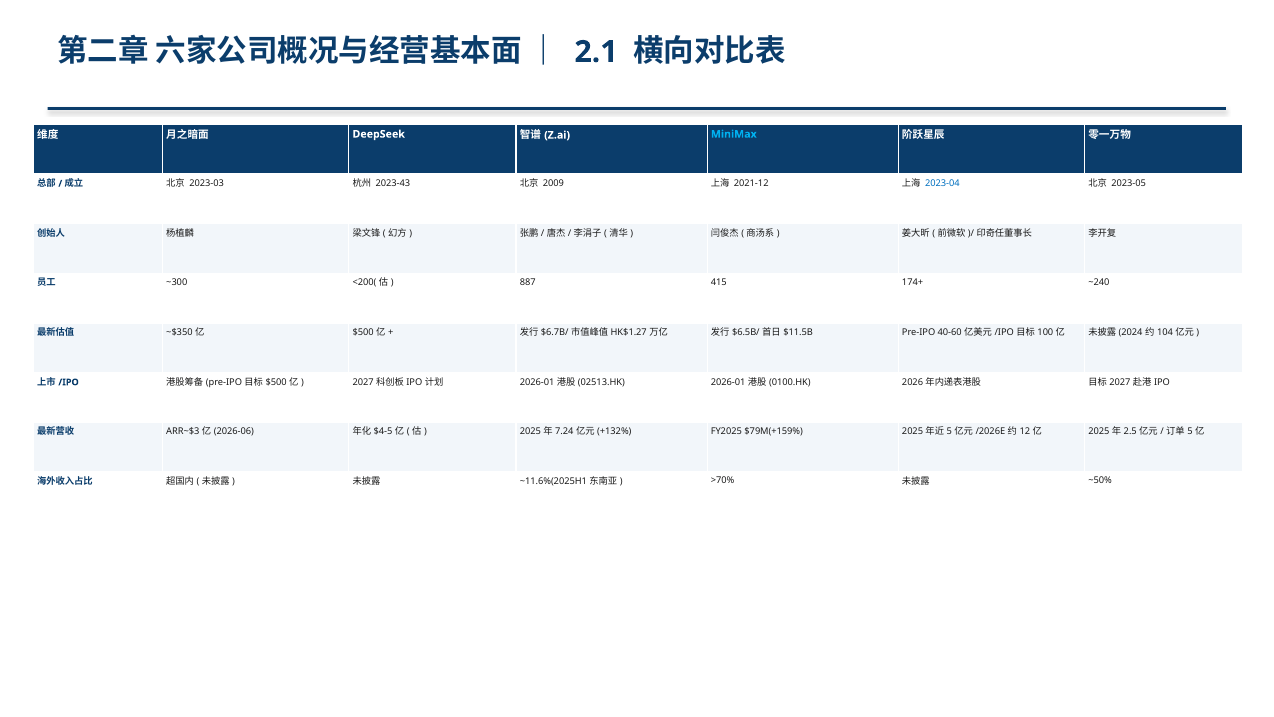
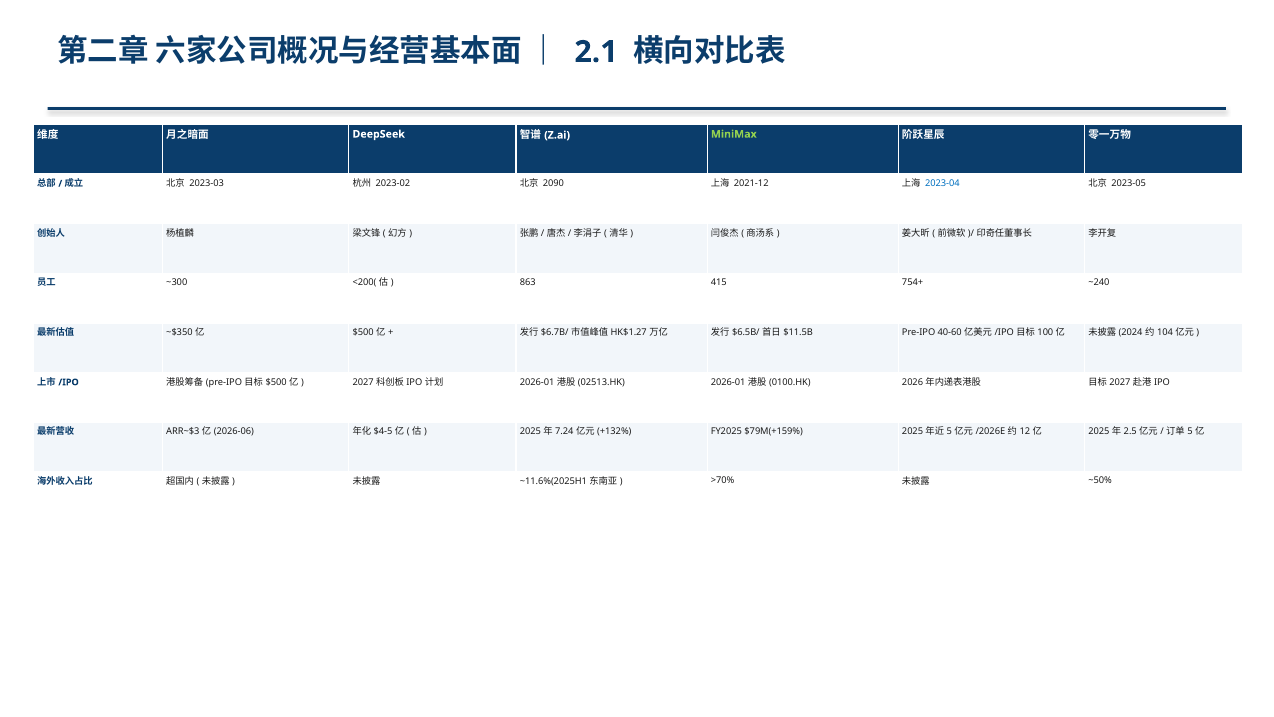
MiniMax colour: light blue -> light green
2023-43: 2023-43 -> 2023-02
2009: 2009 -> 2090
887: 887 -> 863
174+: 174+ -> 754+
